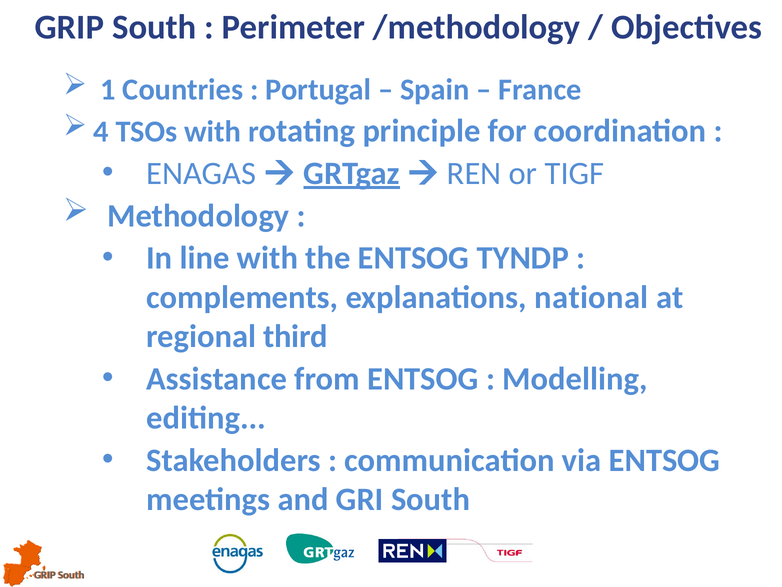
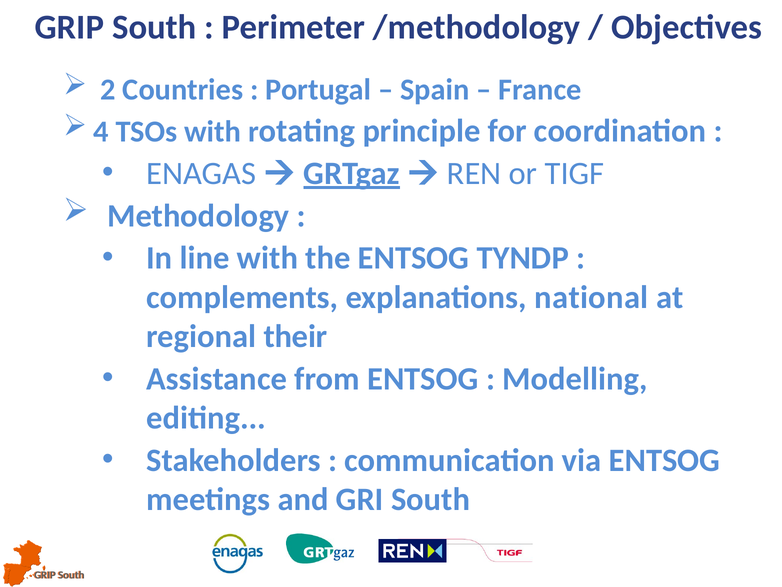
1: 1 -> 2
third: third -> their
